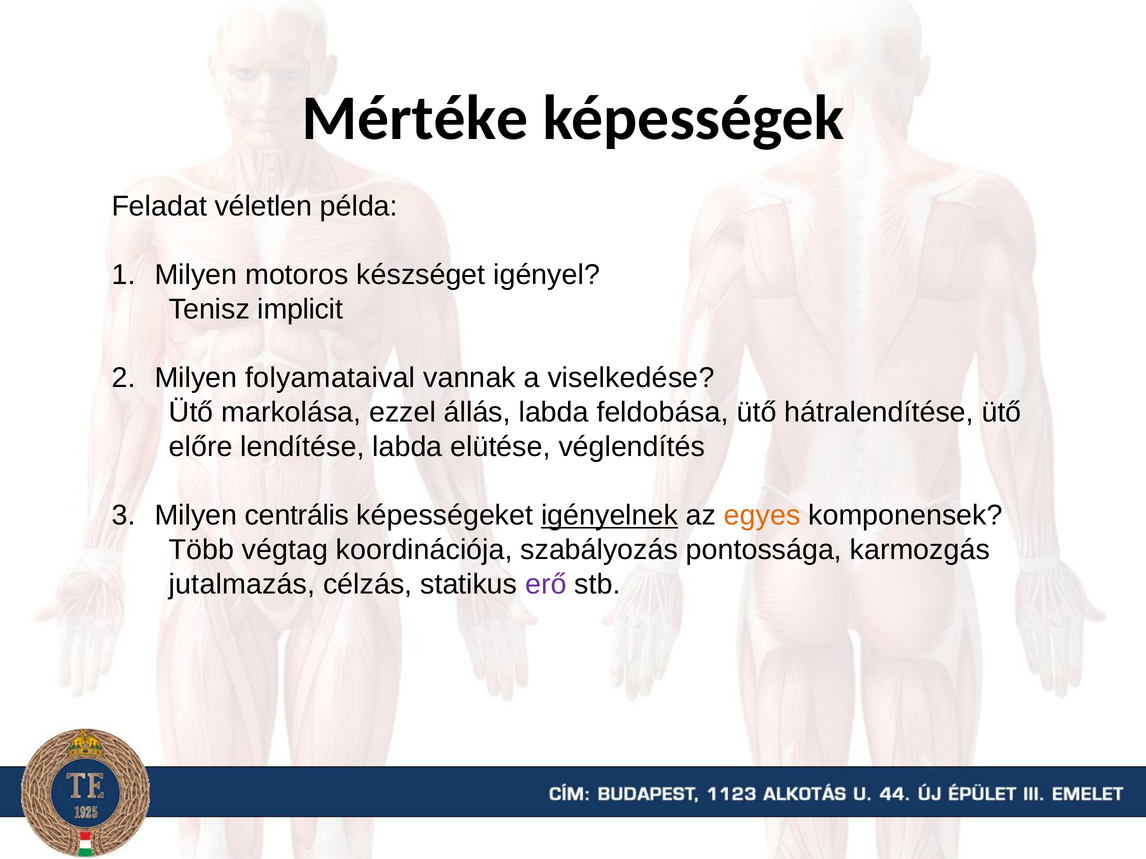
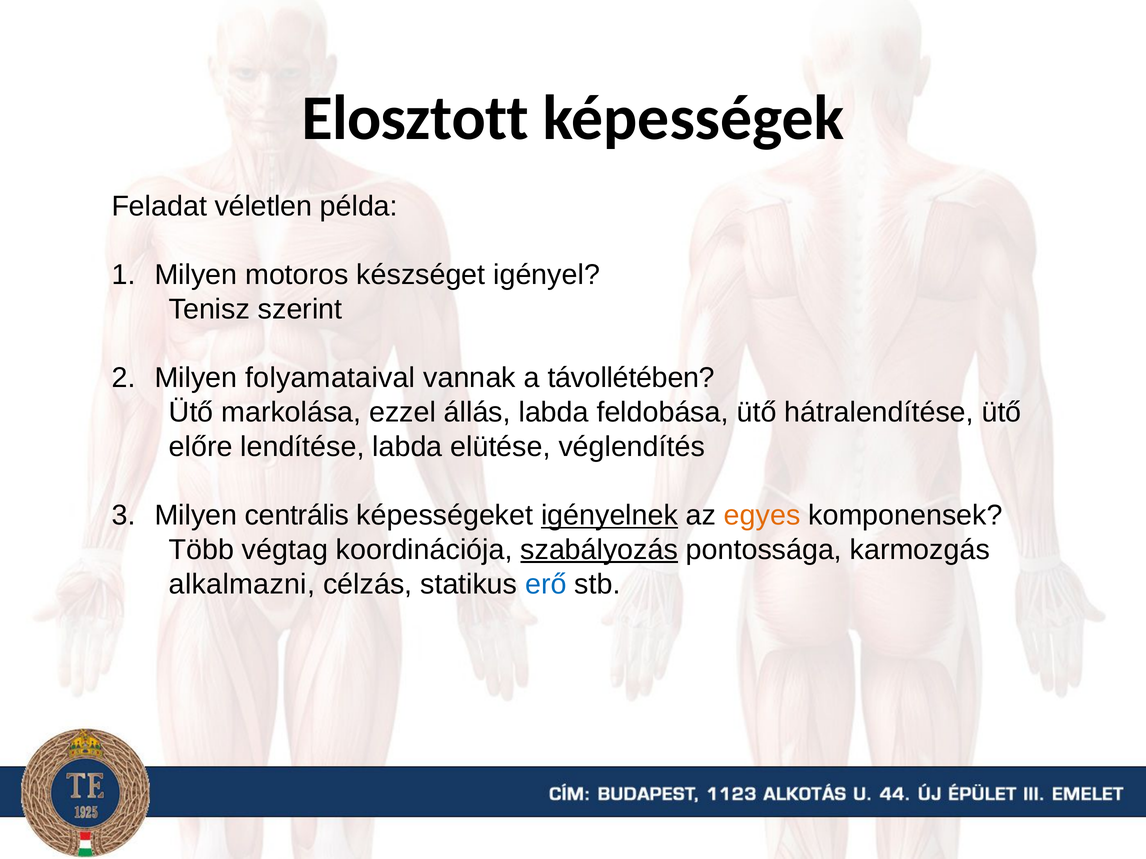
Mértéke: Mértéke -> Elosztott
implicit: implicit -> szerint
viselkedése: viselkedése -> távollétében
szabályozás underline: none -> present
jutalmazás: jutalmazás -> alkalmazni
erő colour: purple -> blue
